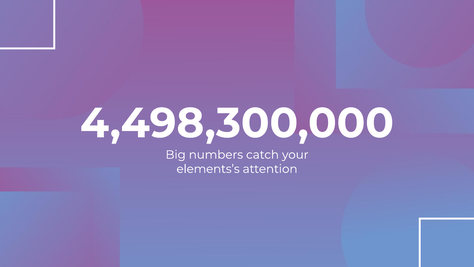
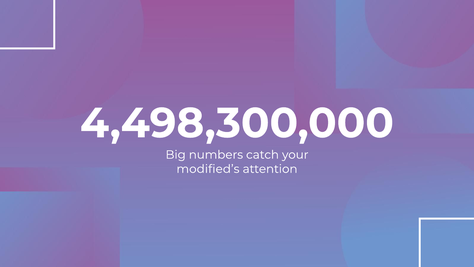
elements’s: elements’s -> modified’s
